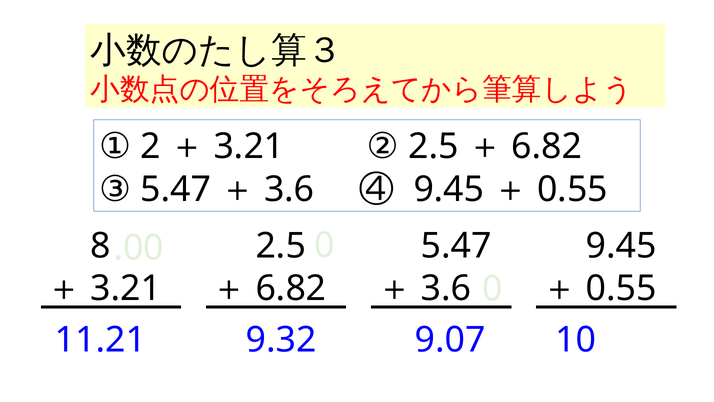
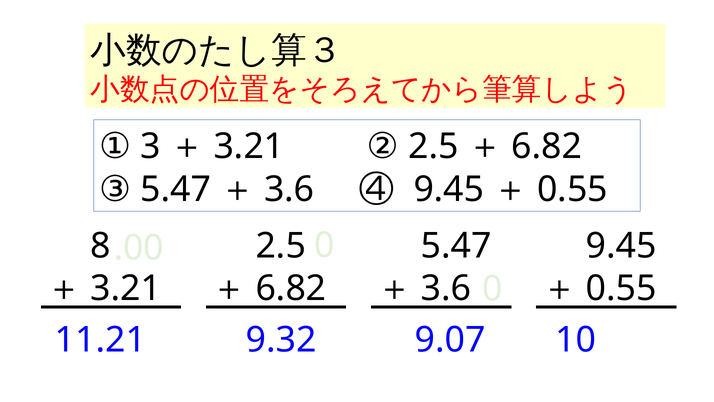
2: 2 -> 3
